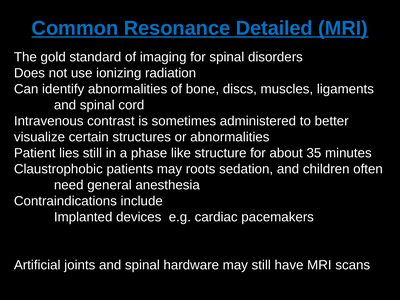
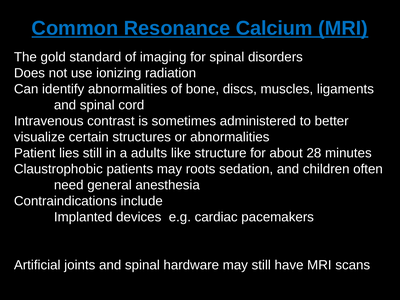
Detailed: Detailed -> Calcium
phase: phase -> adults
35: 35 -> 28
